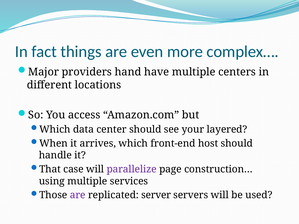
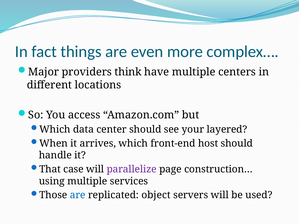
hand: hand -> think
are at (78, 195) colour: purple -> blue
server: server -> object
